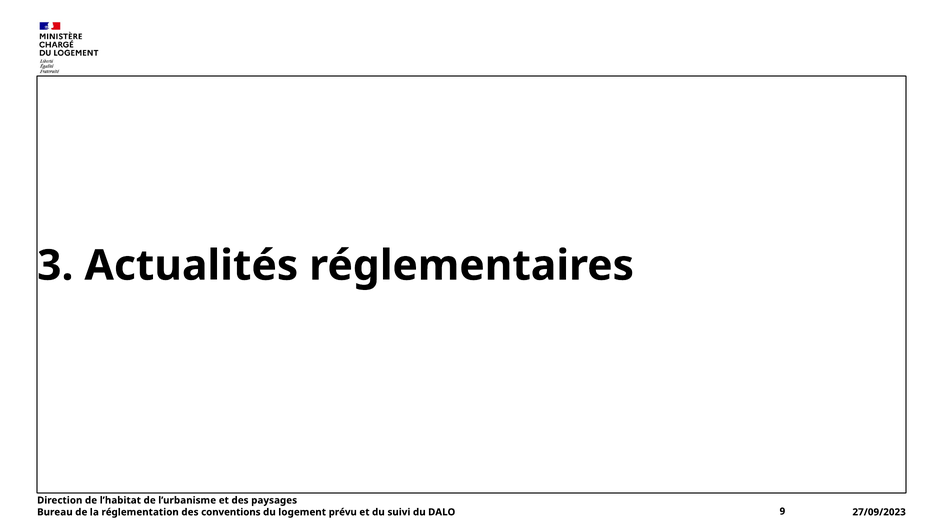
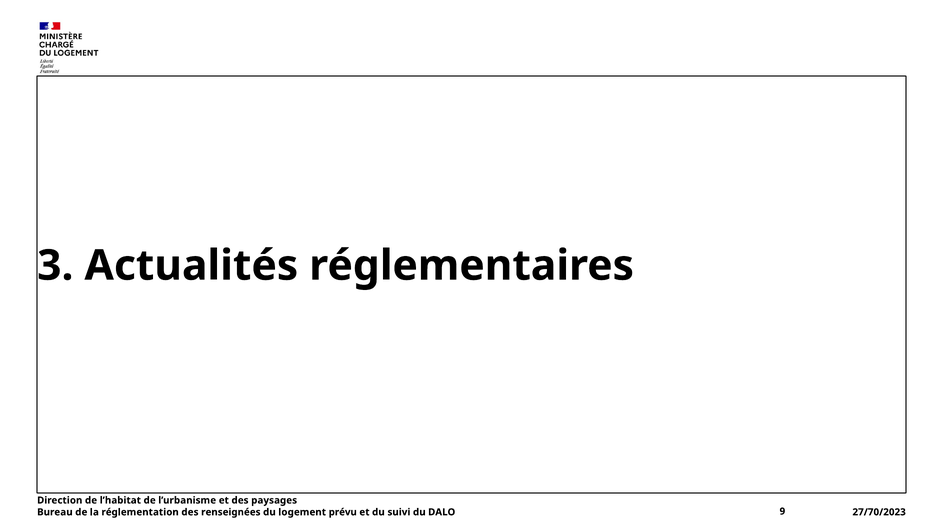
conventions: conventions -> renseignées
27/09/2023: 27/09/2023 -> 27/70/2023
